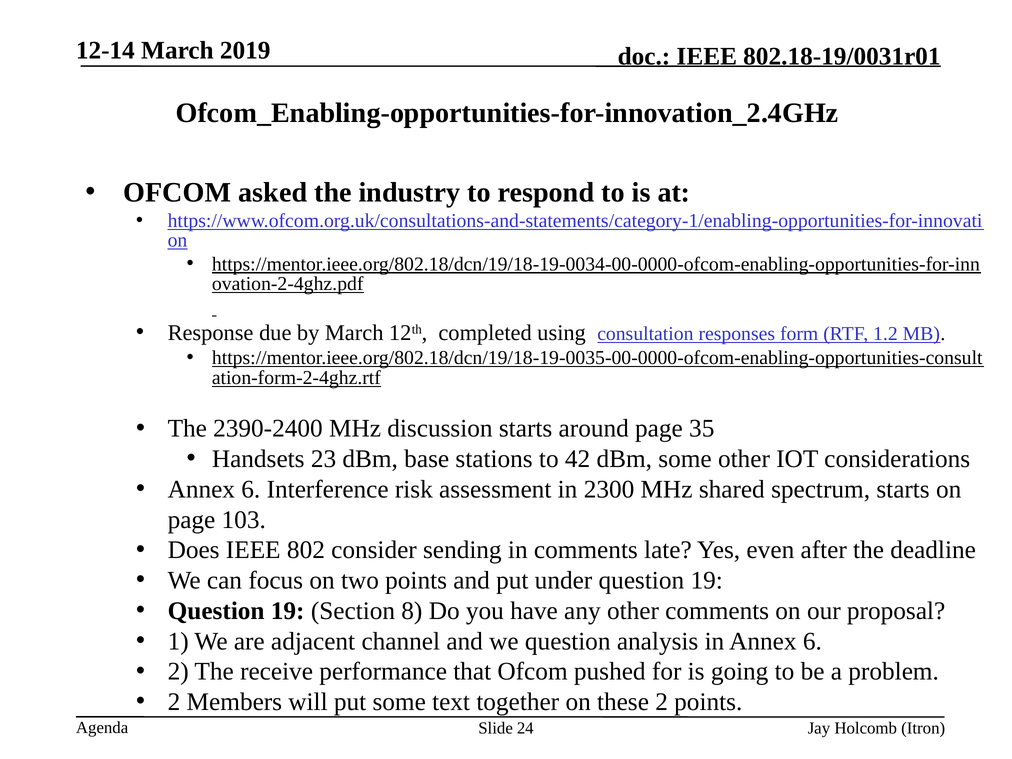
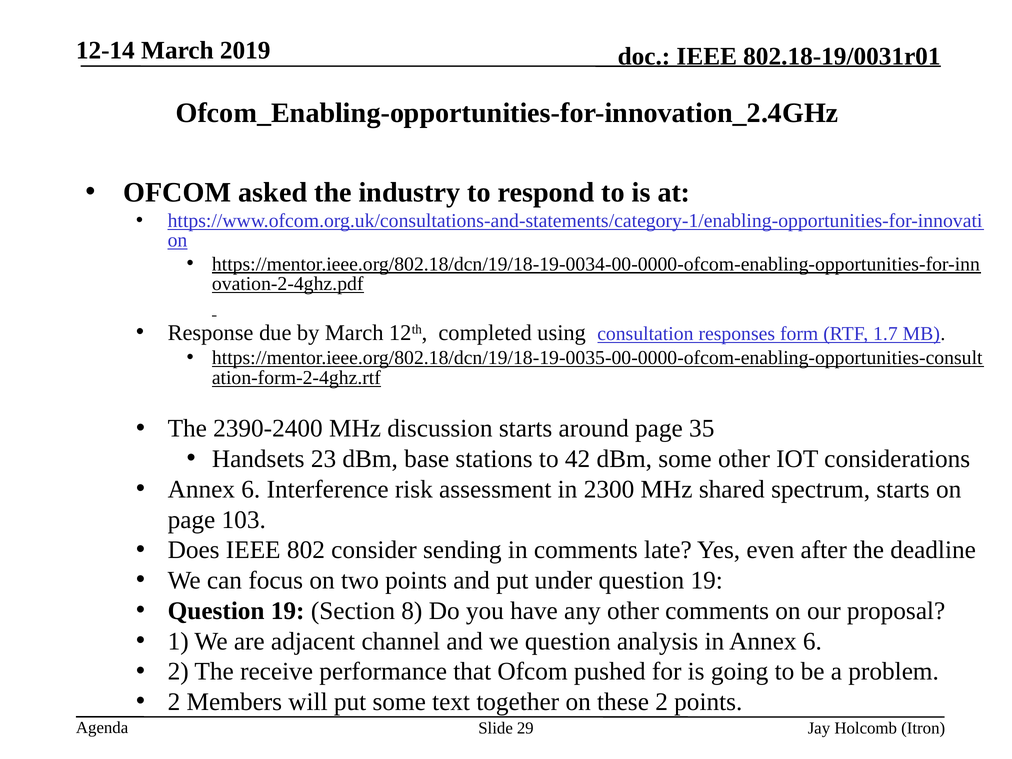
1.2: 1.2 -> 1.7
24: 24 -> 29
